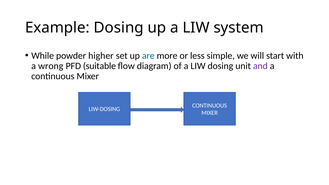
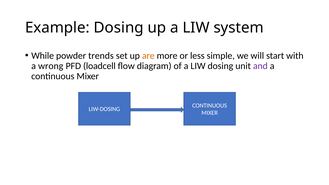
higher: higher -> trends
are colour: blue -> orange
suitable: suitable -> loadcell
